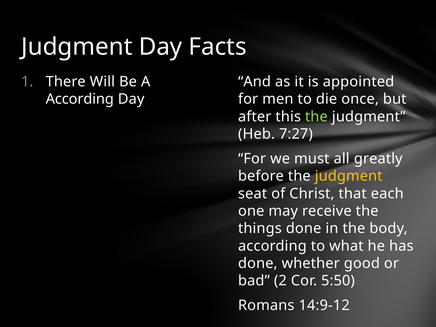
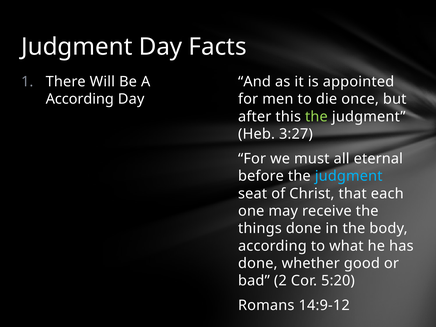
7:27: 7:27 -> 3:27
greatly: greatly -> eternal
judgment at (349, 176) colour: yellow -> light blue
5:50: 5:50 -> 5:20
